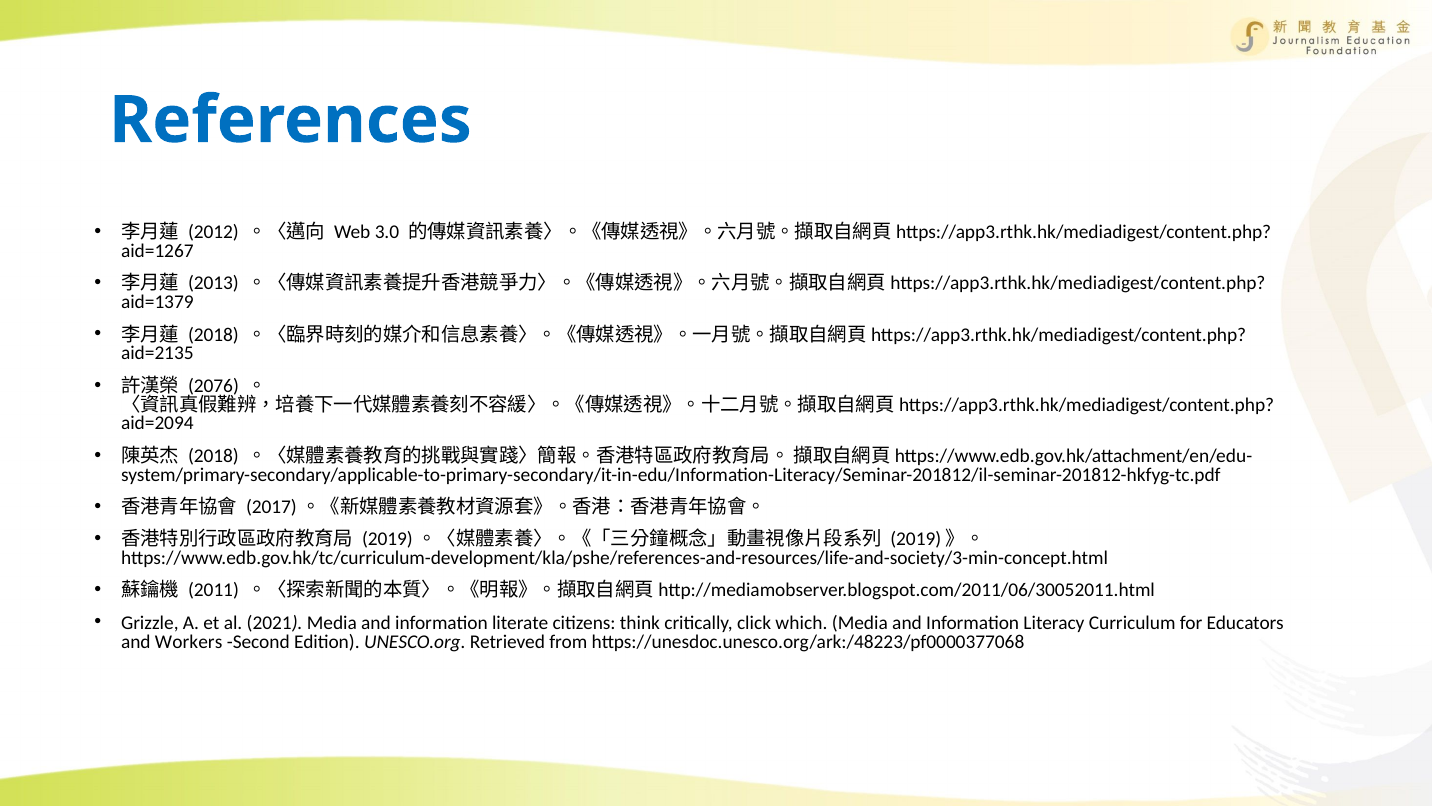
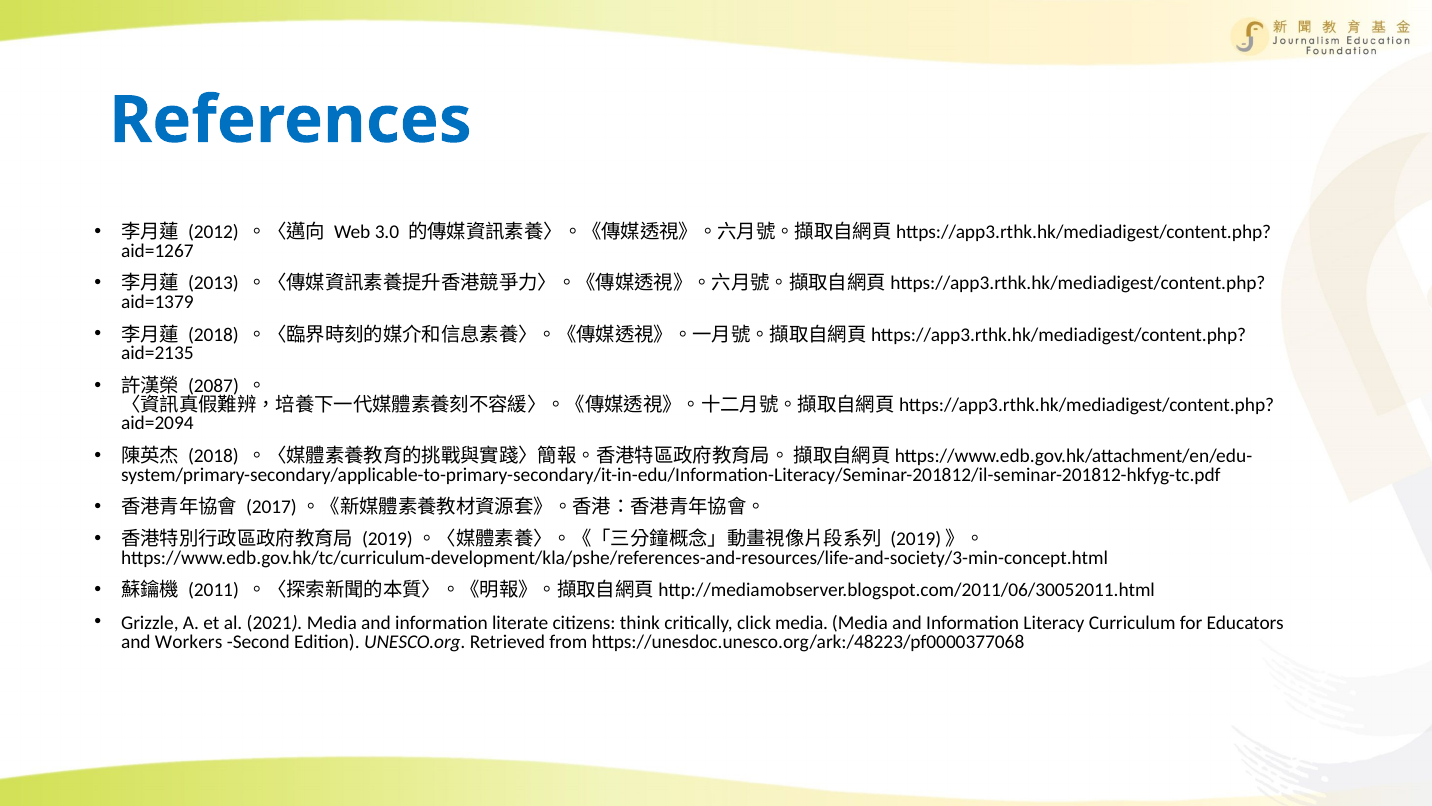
2076: 2076 -> 2087
click which: which -> media
